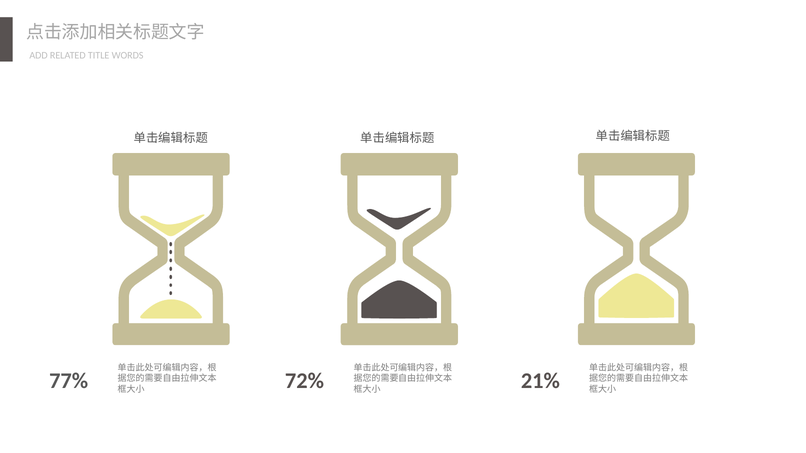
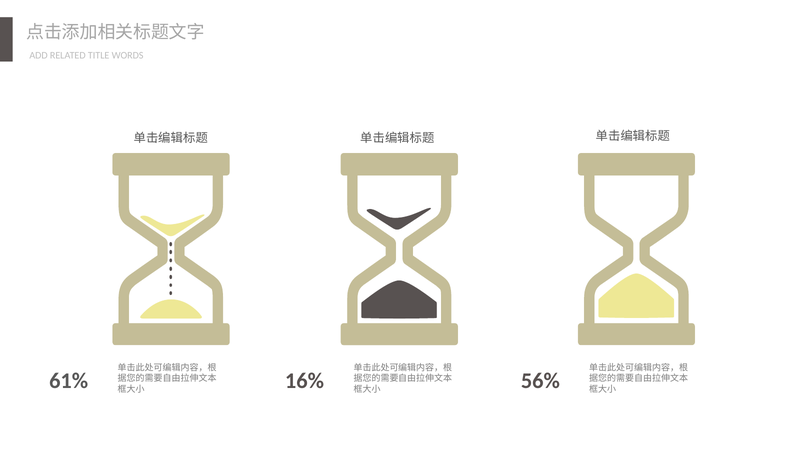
77%: 77% -> 61%
72%: 72% -> 16%
21%: 21% -> 56%
